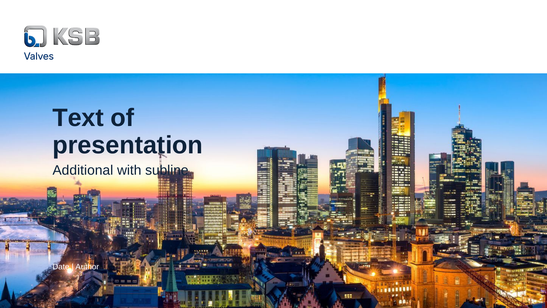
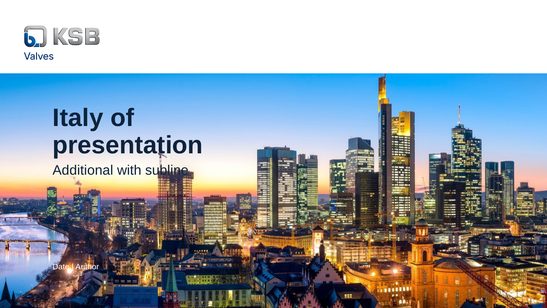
Text: Text -> Italy
